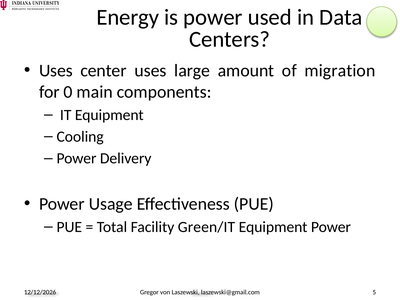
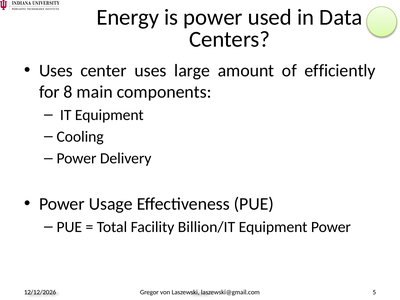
migration: migration -> efficiently
0: 0 -> 8
Green/IT: Green/IT -> Billion/IT
